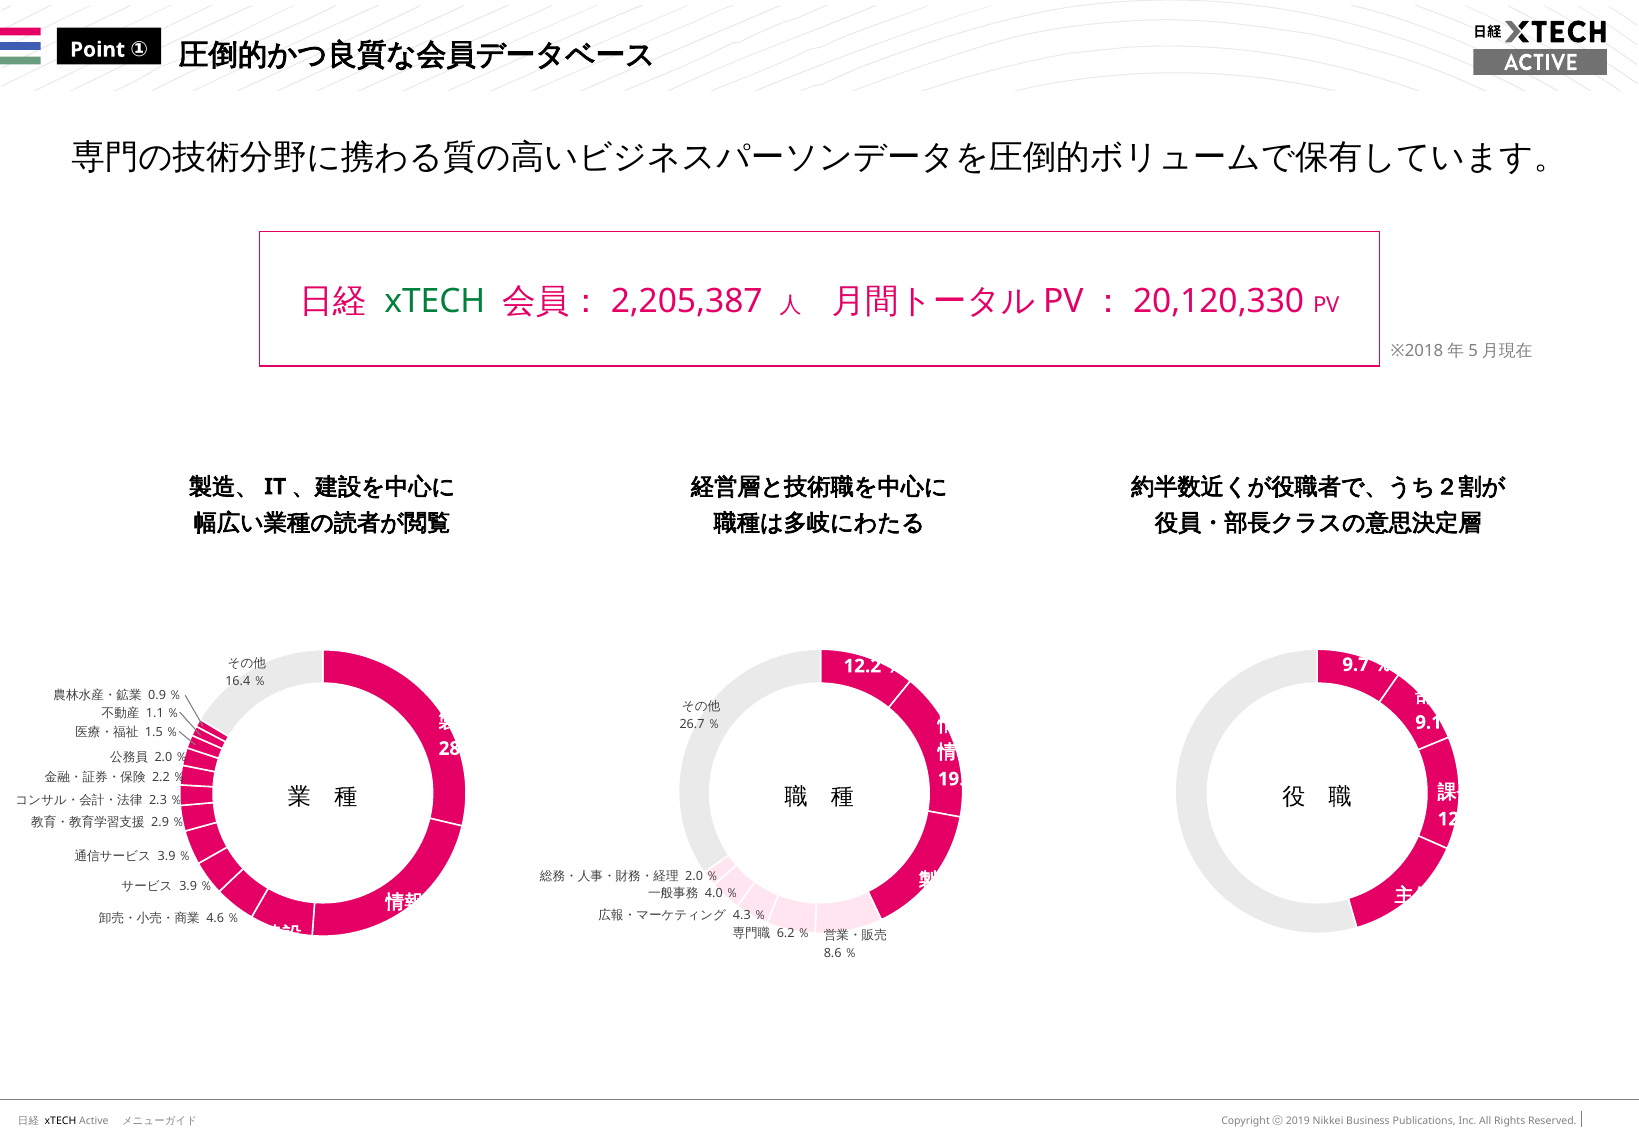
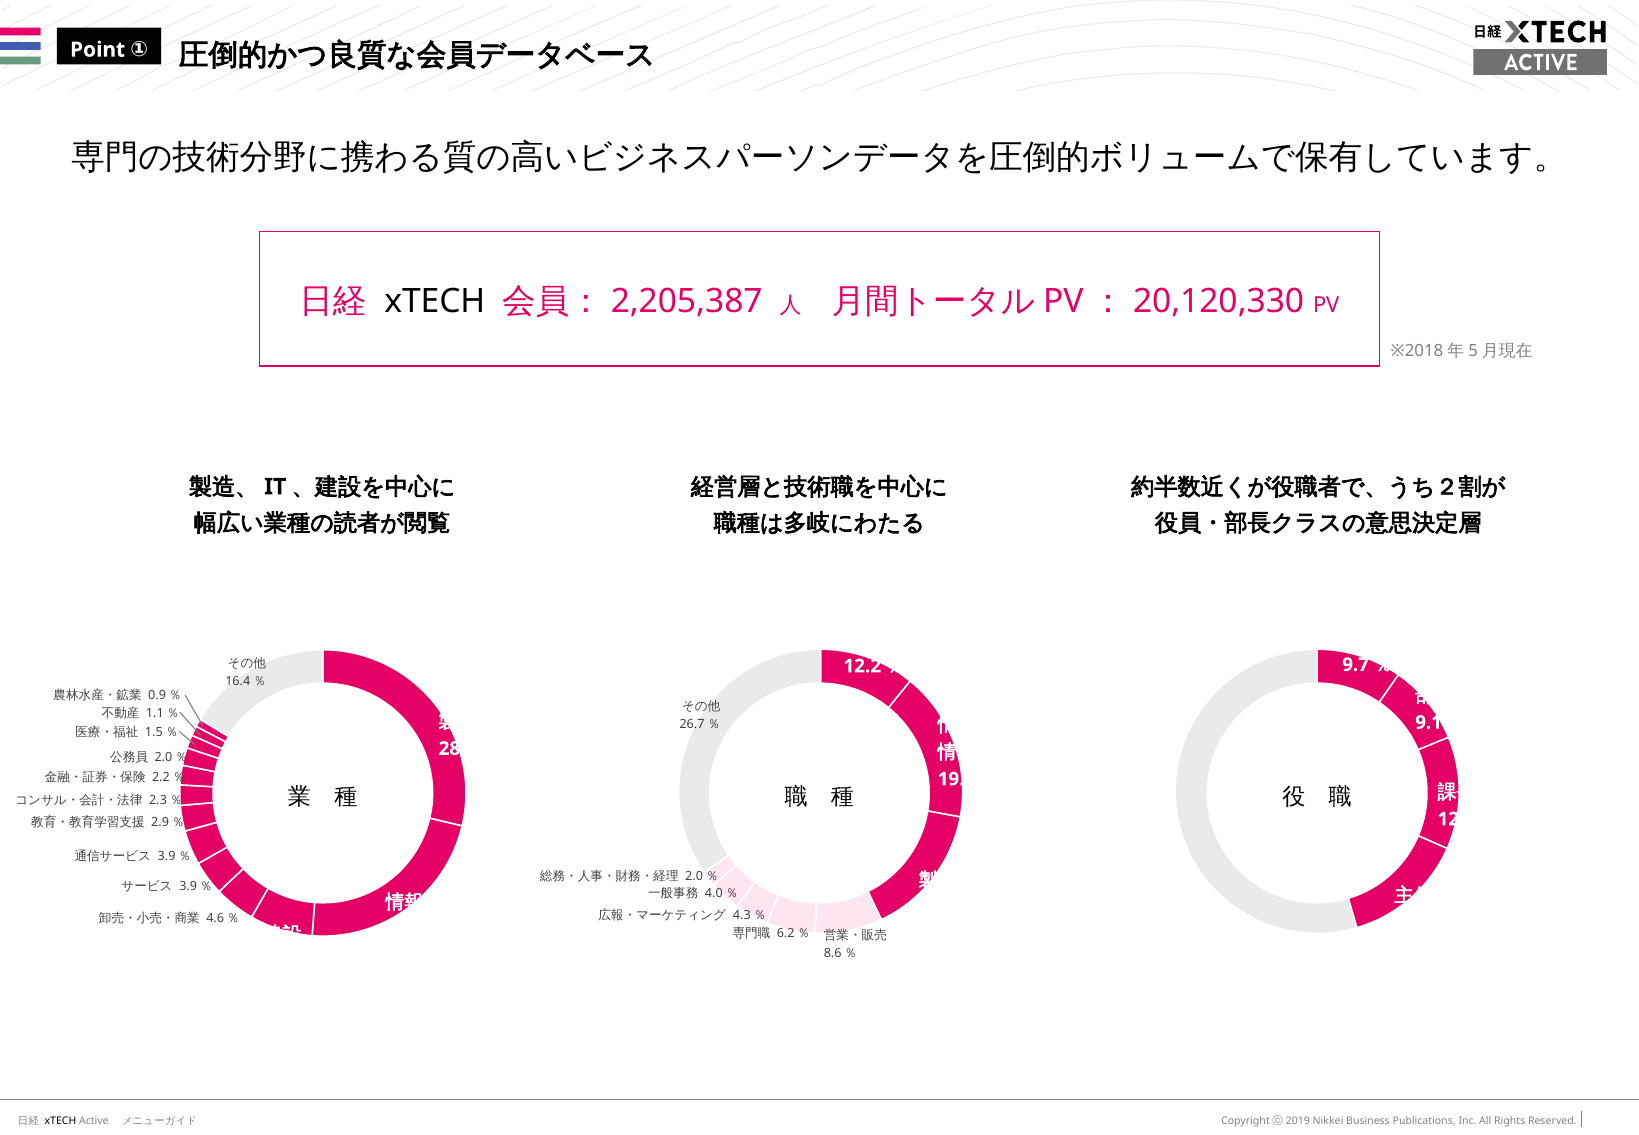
xTECH at (435, 301) colour: green -> black
